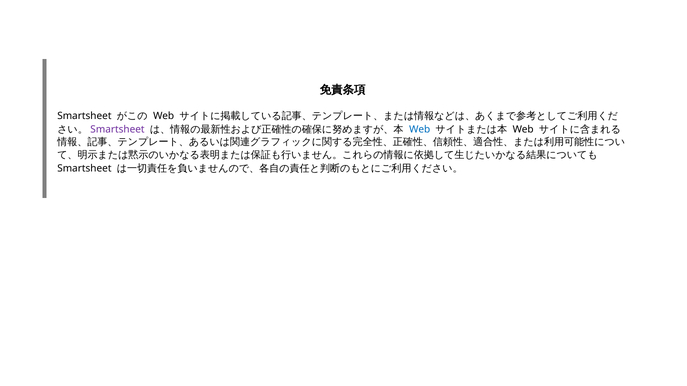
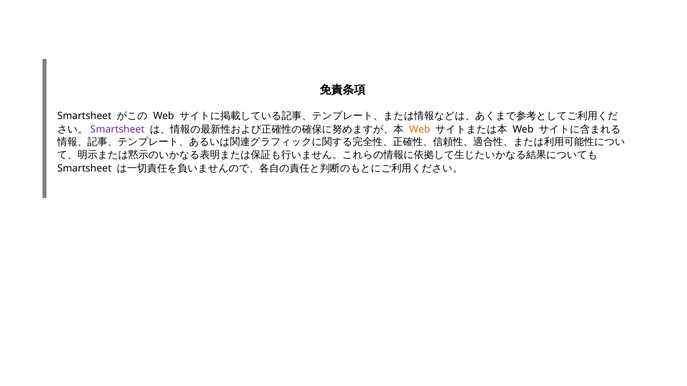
Web at (420, 130) colour: blue -> orange
